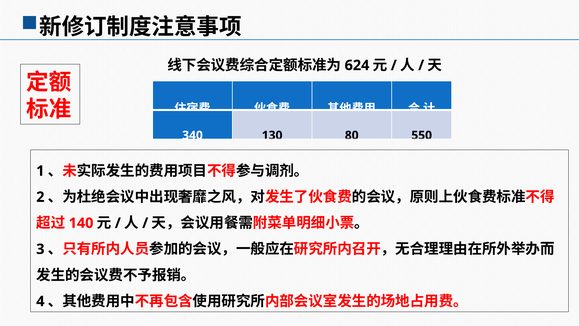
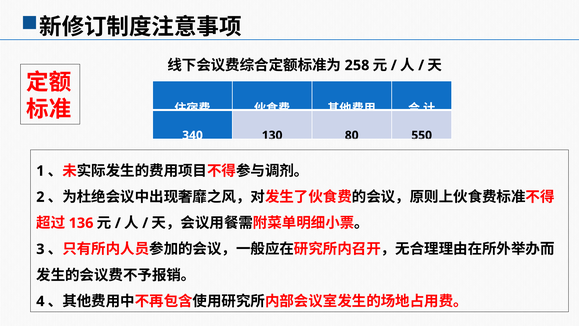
624: 624 -> 258
140: 140 -> 136
